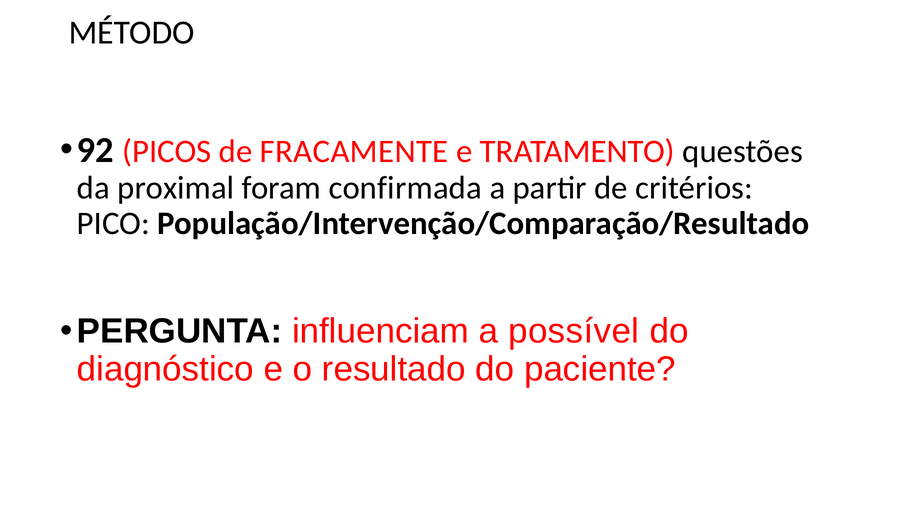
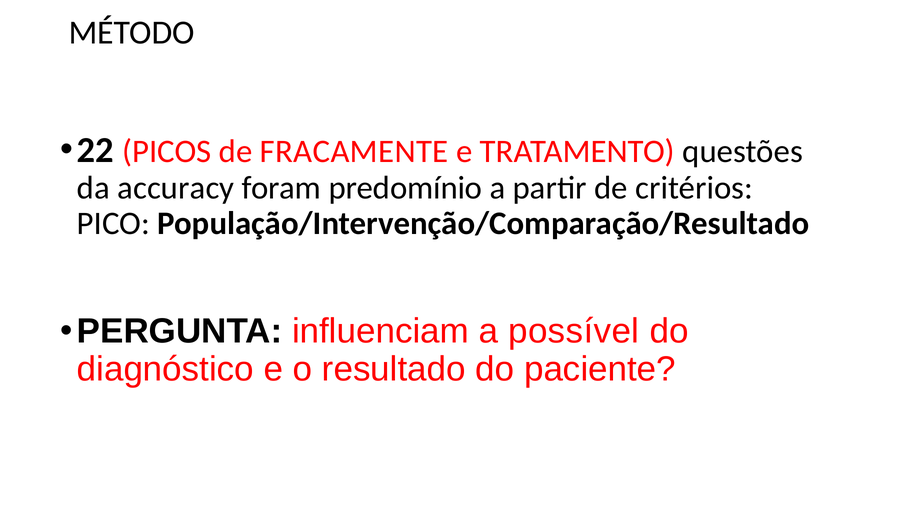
92: 92 -> 22
proximal: proximal -> accuracy
confirmada: confirmada -> predomínio
